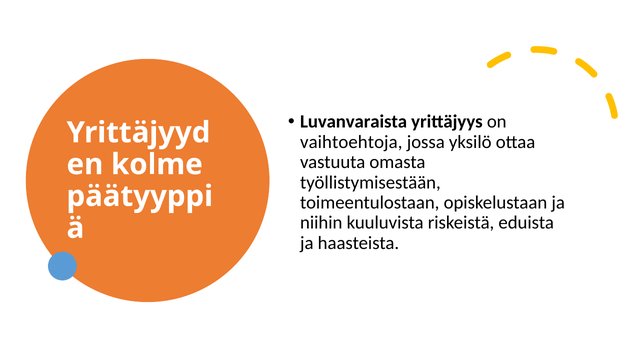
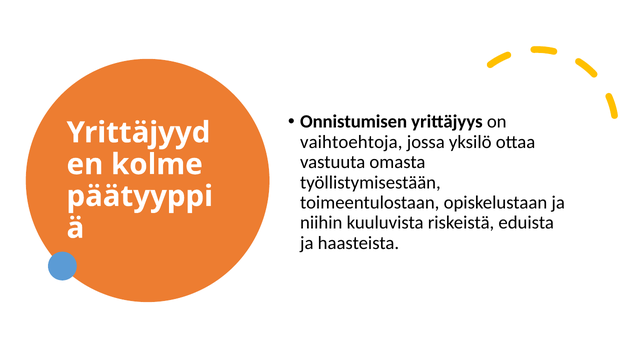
Luvanvaraista: Luvanvaraista -> Onnistumisen
